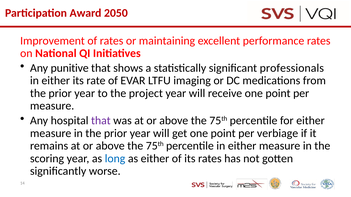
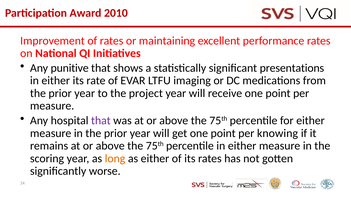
2050: 2050 -> 2010
professionals: professionals -> presentations
verbiage: verbiage -> knowing
long colour: blue -> orange
